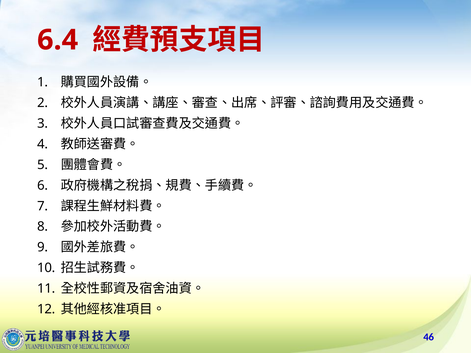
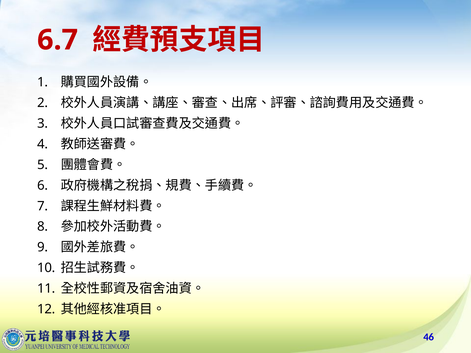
6.4: 6.4 -> 6.7
